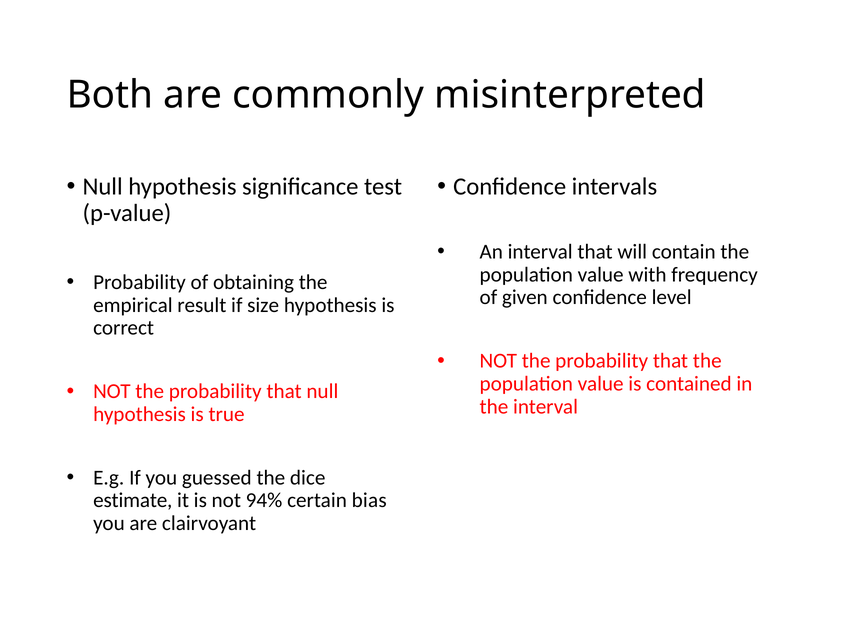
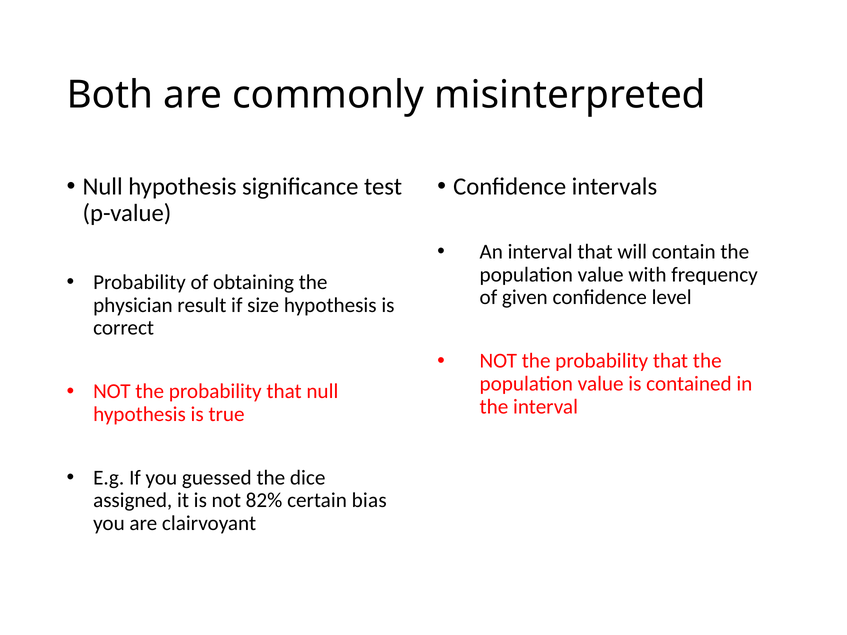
empirical: empirical -> physician
estimate: estimate -> assigned
94%: 94% -> 82%
